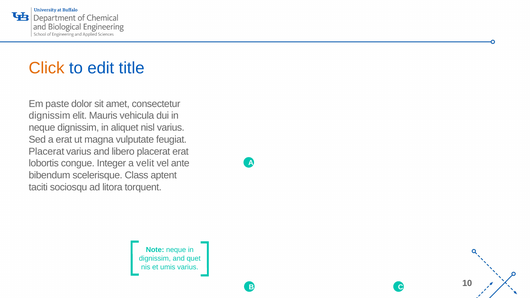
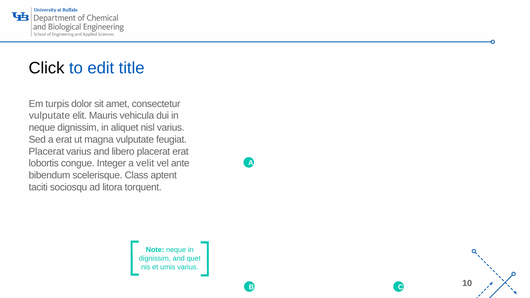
Click colour: orange -> black
paste: paste -> turpis
dignissim at (50, 116): dignissim -> vulputate
